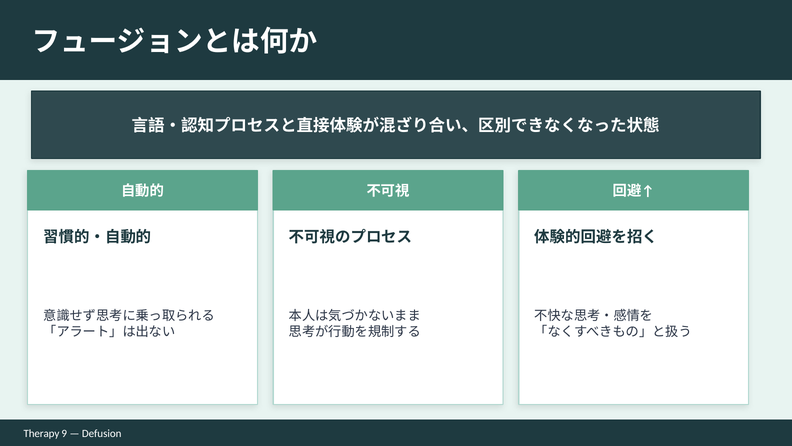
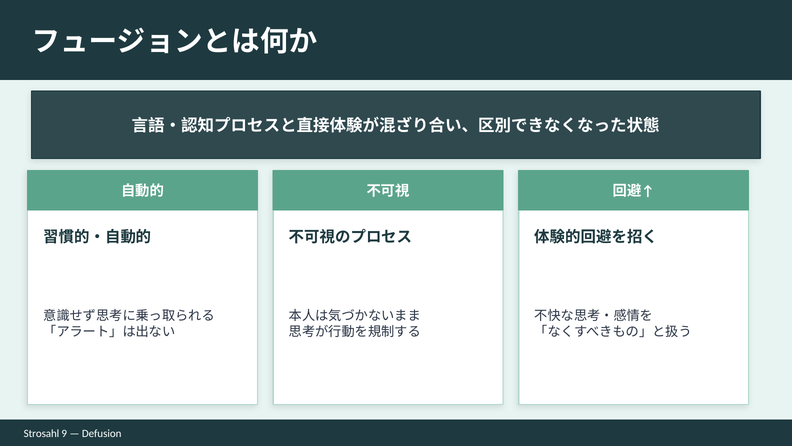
Therapy: Therapy -> Strosahl
